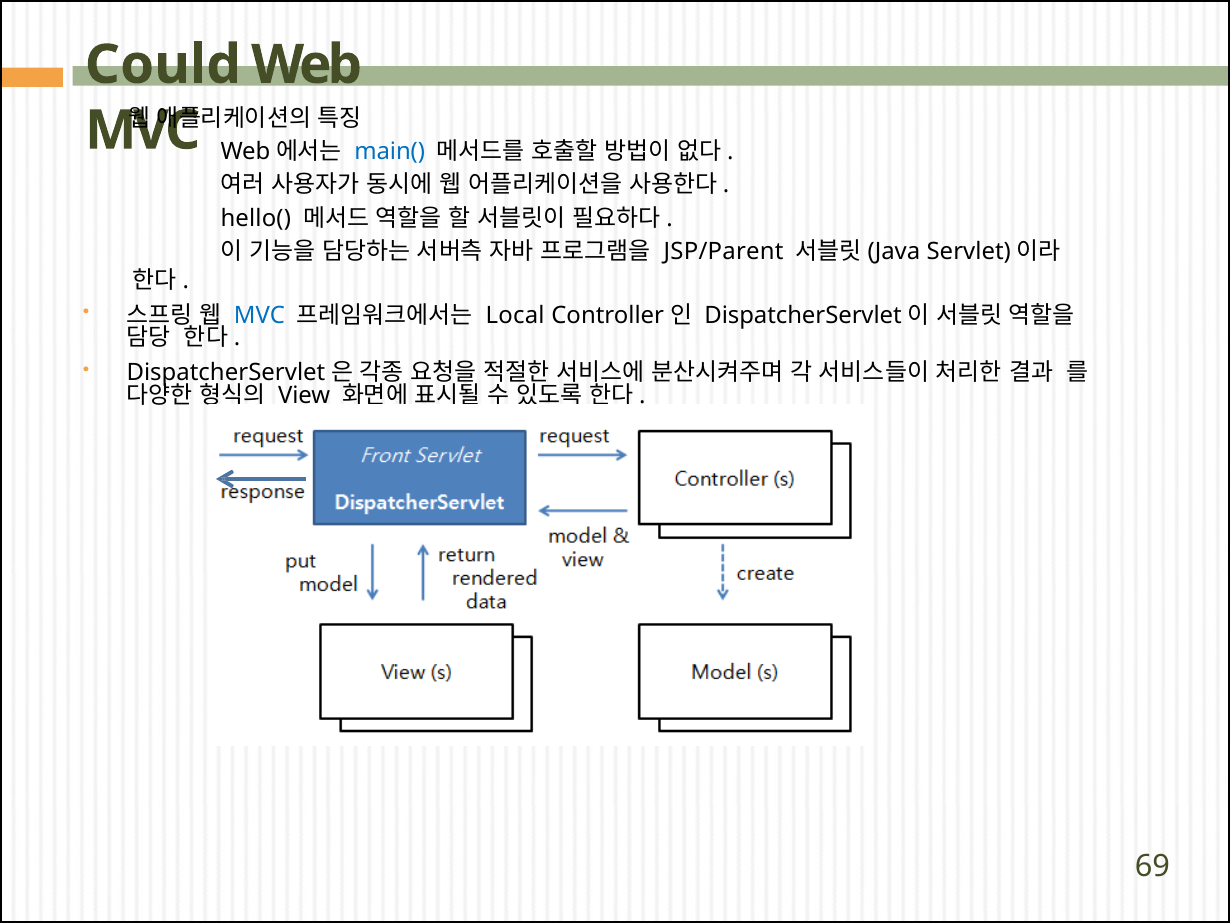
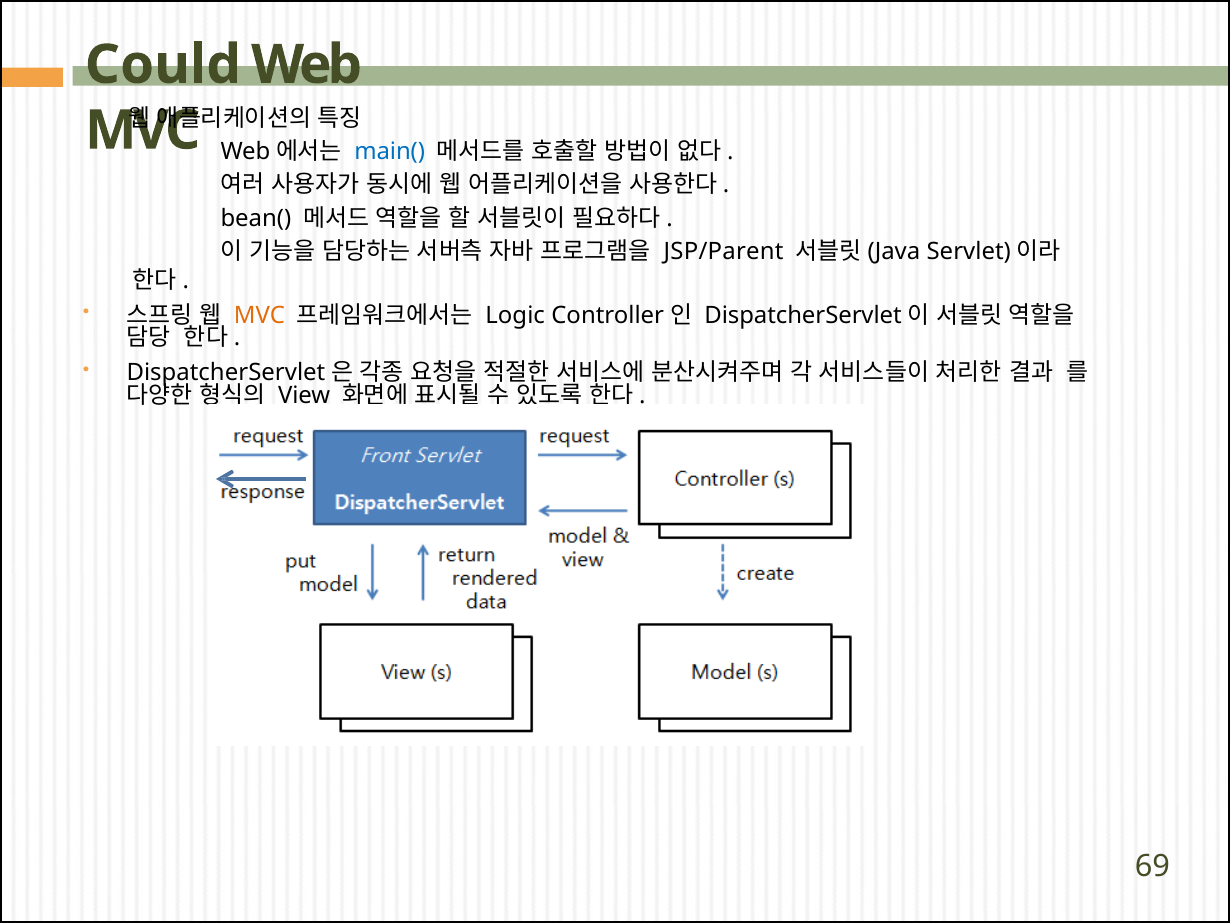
hello(: hello( -> bean(
MVC at (259, 315) colour: blue -> orange
Local: Local -> Logic
